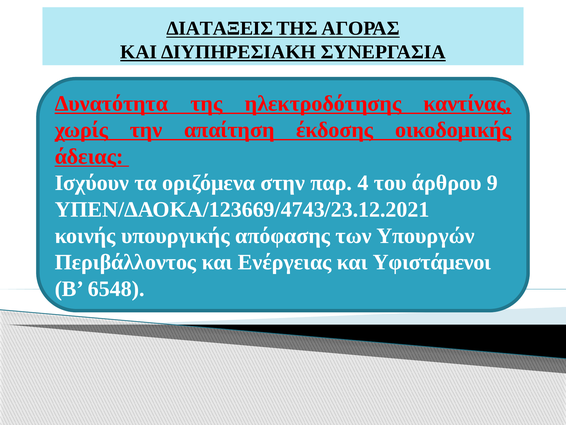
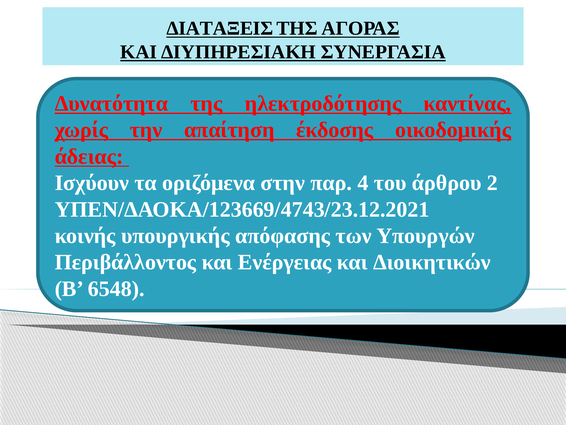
9: 9 -> 2
Υφιστάμενοι: Υφιστάμενοι -> Διοικητικών
